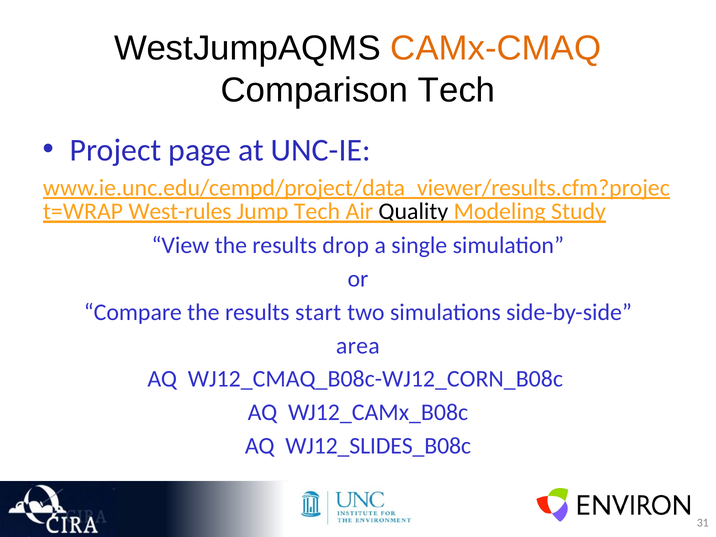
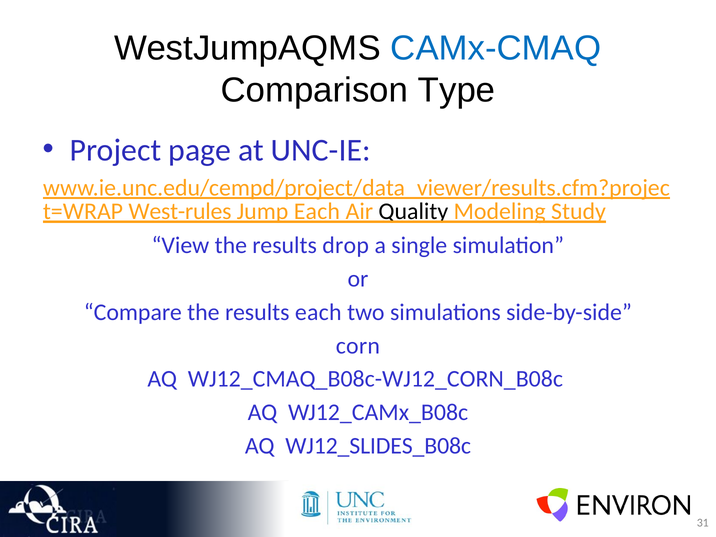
CAMx-CMAQ colour: orange -> blue
Comparison Tech: Tech -> Type
Jump Tech: Tech -> Each
results start: start -> each
area: area -> corn
